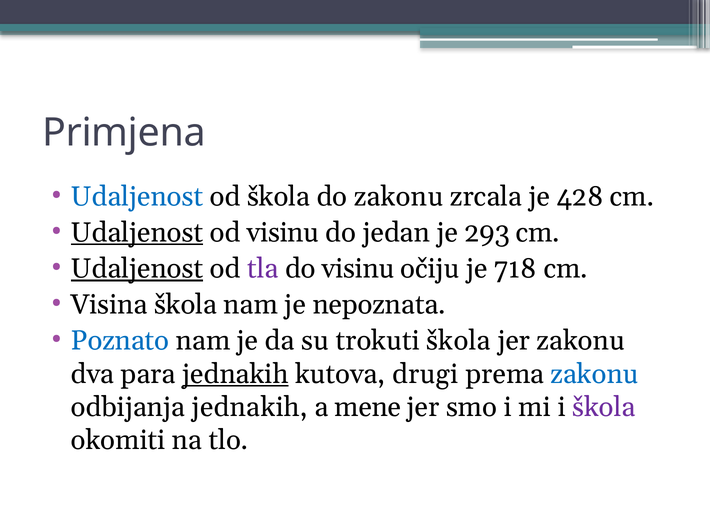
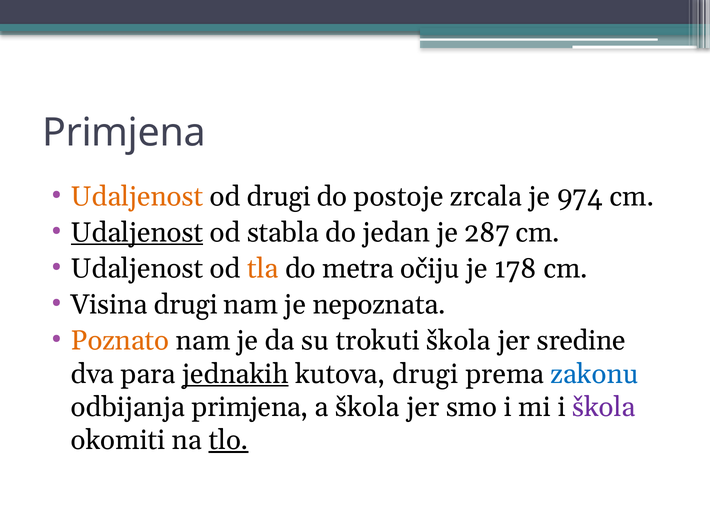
Udaljenost at (137, 197) colour: blue -> orange
od škola: škola -> drugi
do zakonu: zakonu -> postoje
428: 428 -> 974
od visinu: visinu -> stabla
293: 293 -> 287
Udaljenost at (137, 269) underline: present -> none
tla colour: purple -> orange
do visinu: visinu -> metra
718: 718 -> 178
Visina škola: škola -> drugi
Poznato colour: blue -> orange
jer zakonu: zakonu -> sredine
odbijanja jednakih: jednakih -> primjena
a mene: mene -> škola
tlo underline: none -> present
